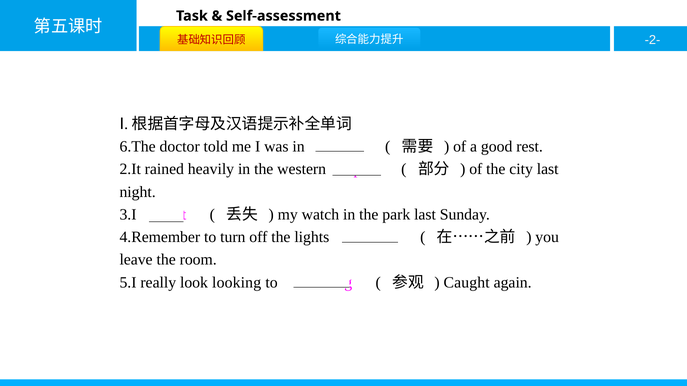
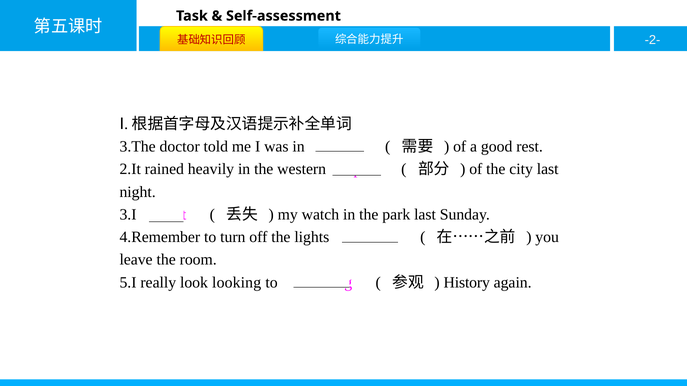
6.The: 6.The -> 3.The
Caught: Caught -> History
